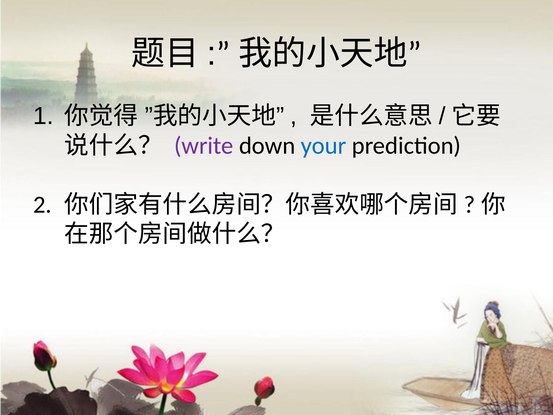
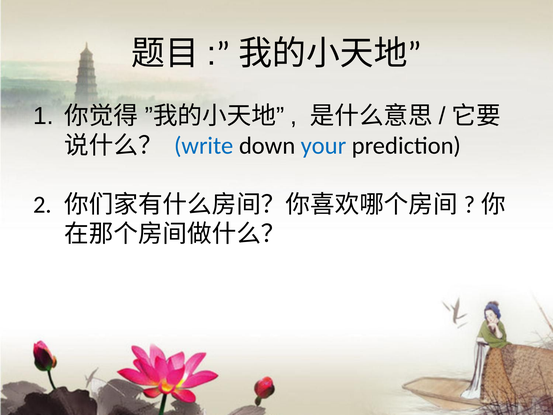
write colour: purple -> blue
